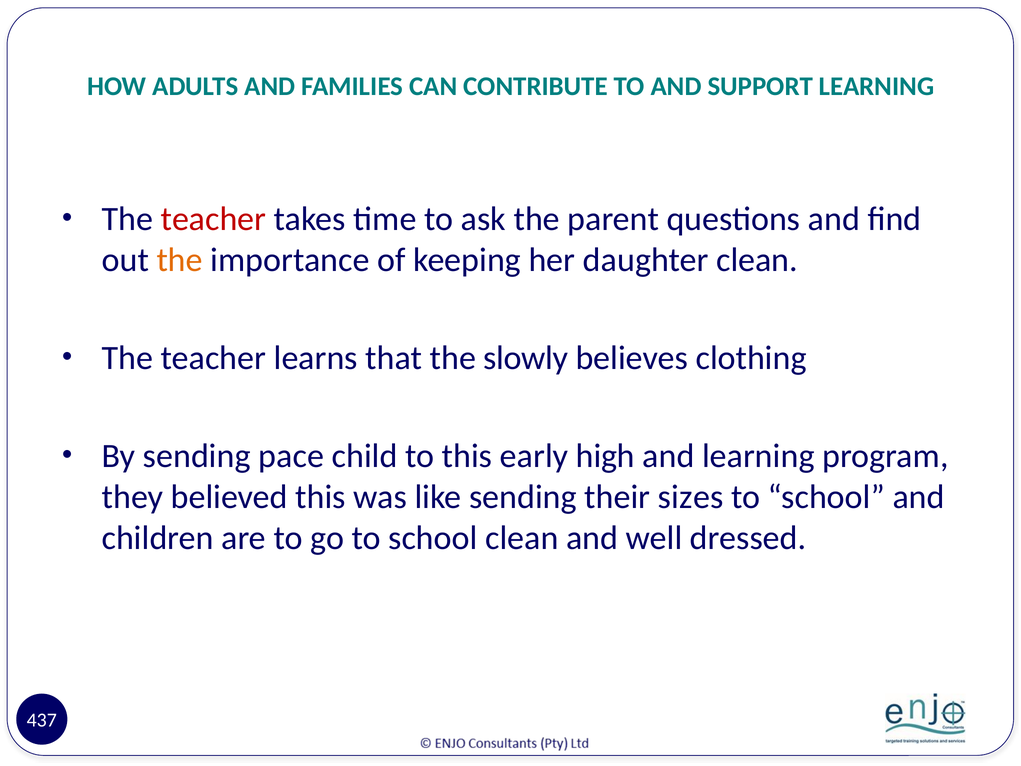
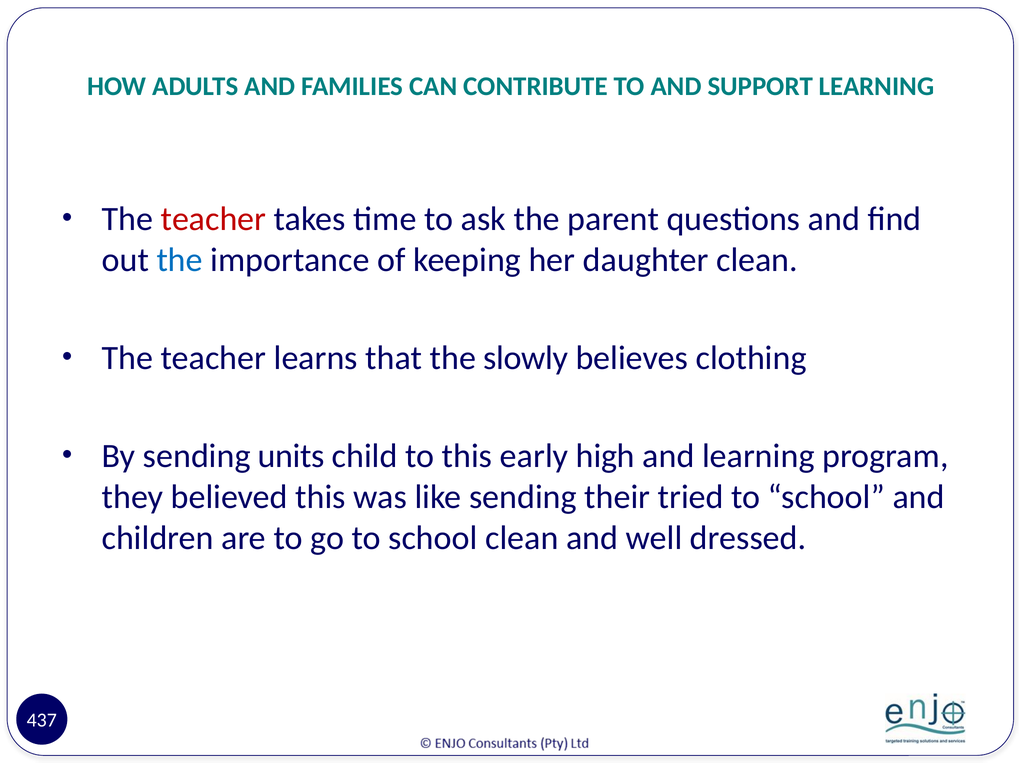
the at (180, 260) colour: orange -> blue
pace: pace -> units
sizes: sizes -> tried
